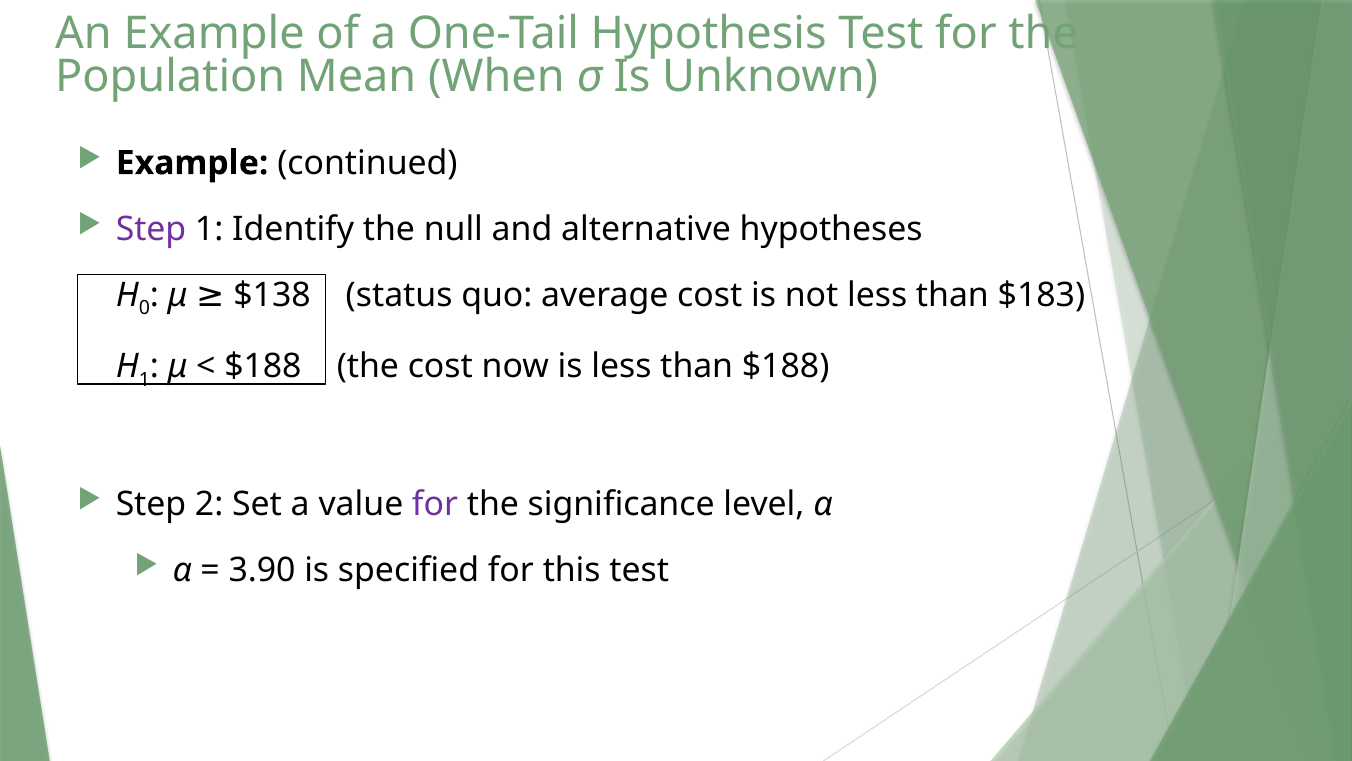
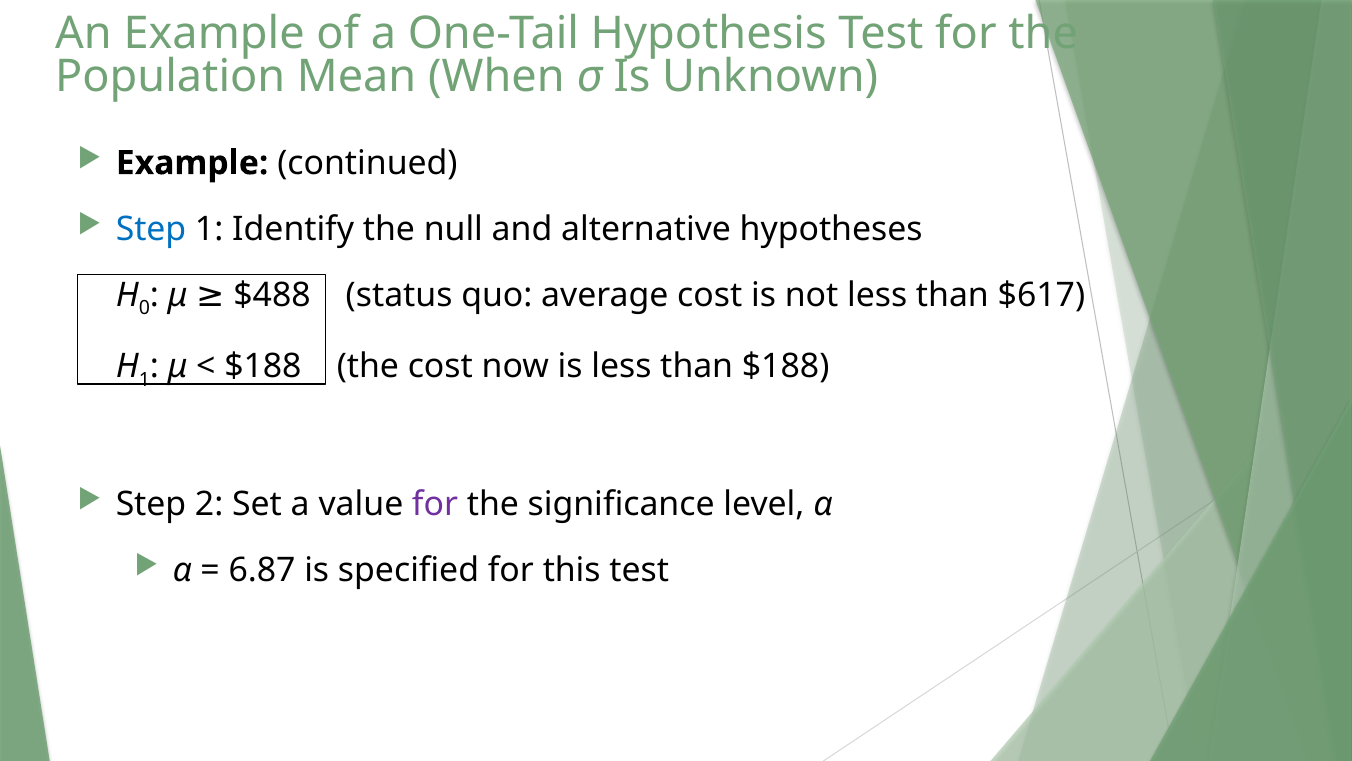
Step at (151, 229) colour: purple -> blue
$138: $138 -> $488
$183: $183 -> $617
3.90: 3.90 -> 6.87
